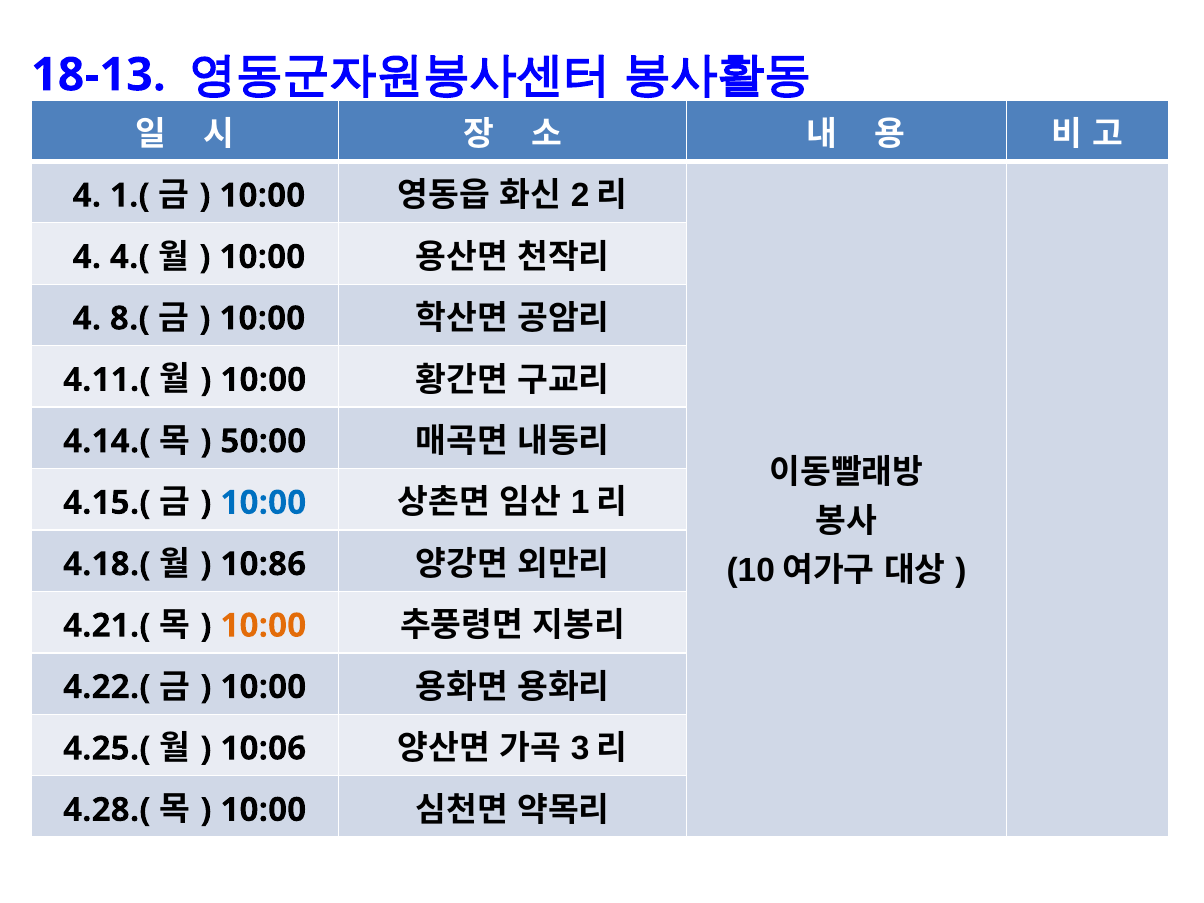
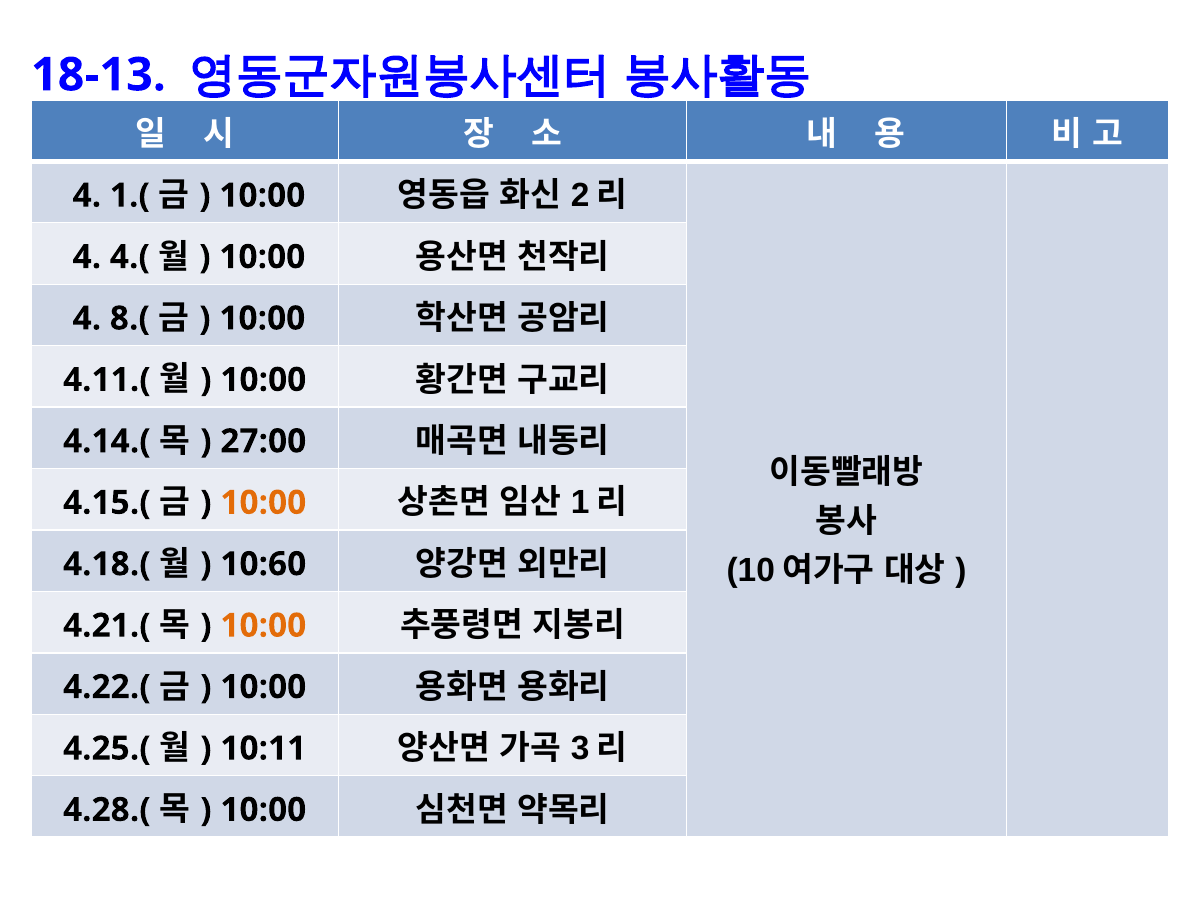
50:00: 50:00 -> 27:00
10:00 at (263, 503) colour: blue -> orange
10:86: 10:86 -> 10:60
10:06: 10:06 -> 10:11
